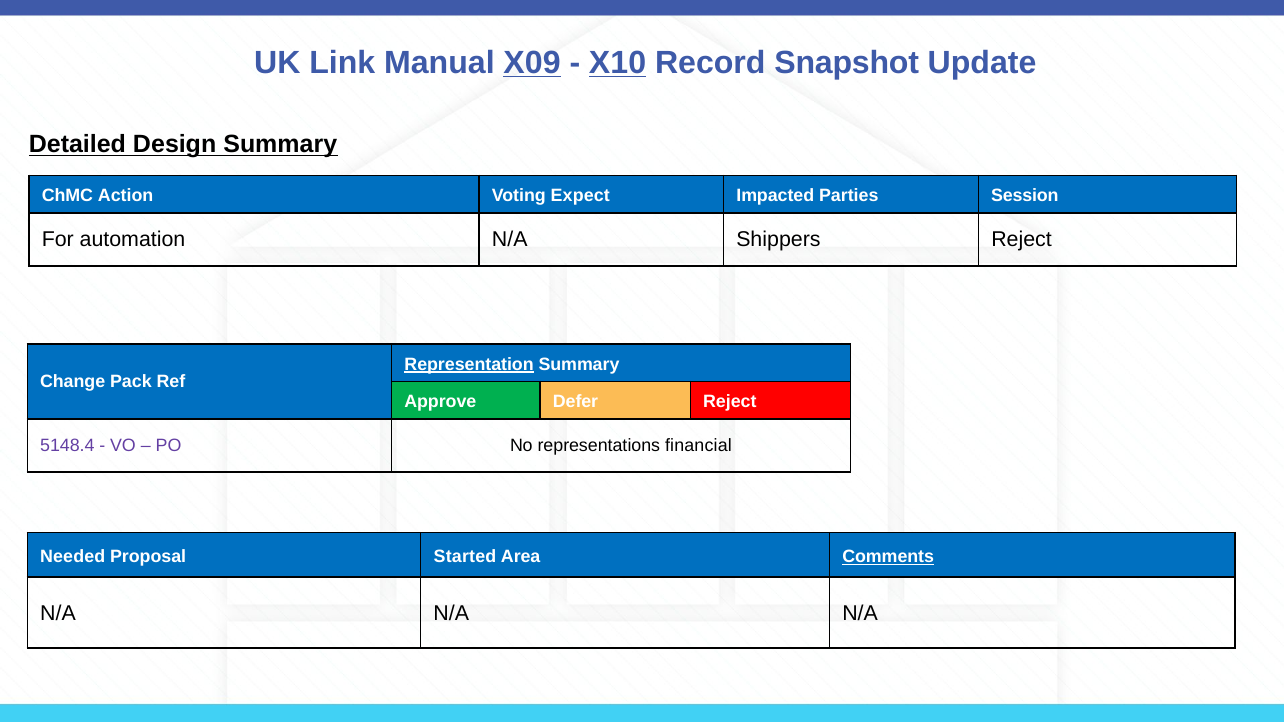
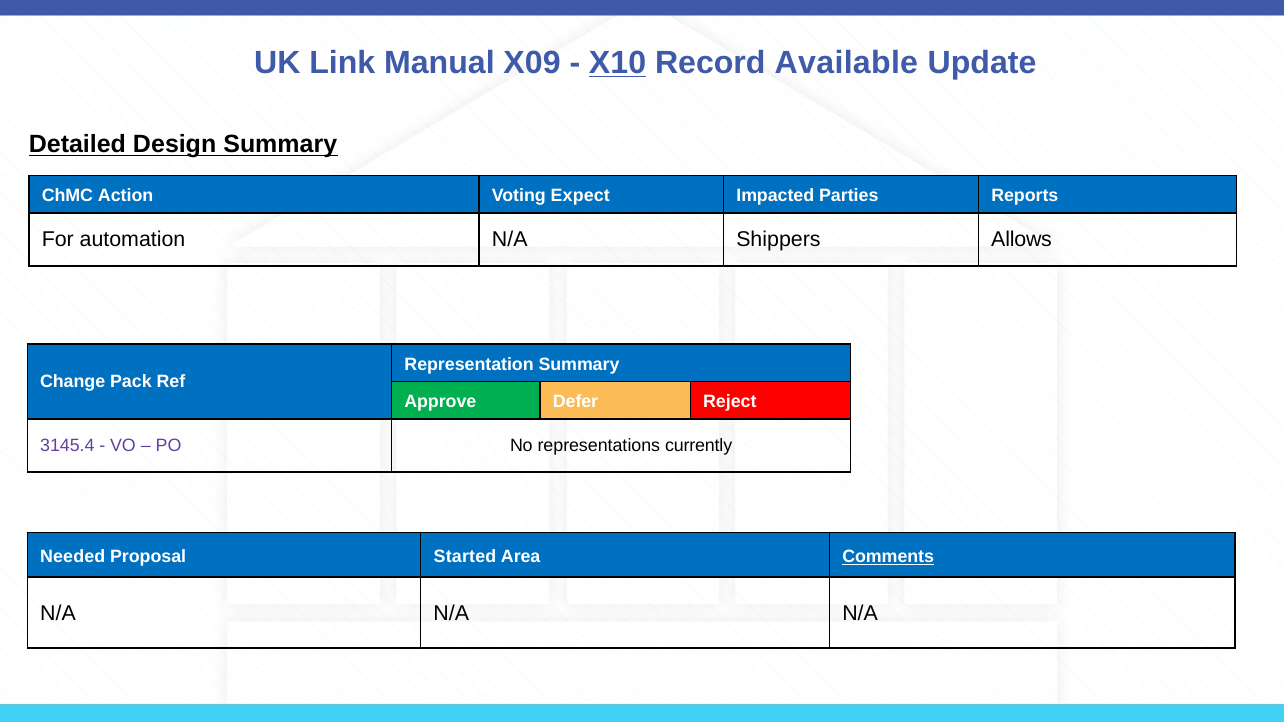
X09 underline: present -> none
Snapshot: Snapshot -> Available
Session: Session -> Reports
Shippers Reject: Reject -> Allows
Representation underline: present -> none
5148.4: 5148.4 -> 3145.4
financial: financial -> currently
